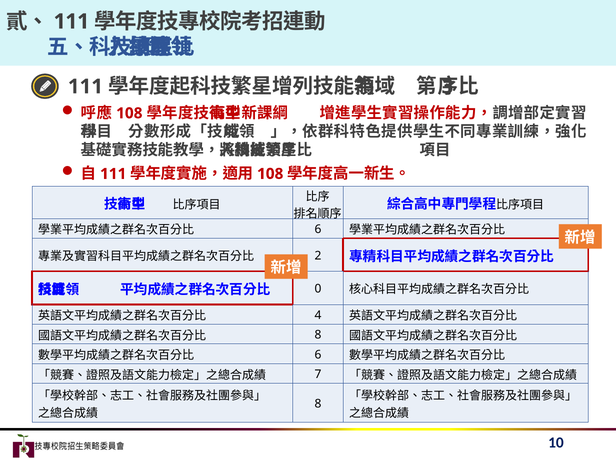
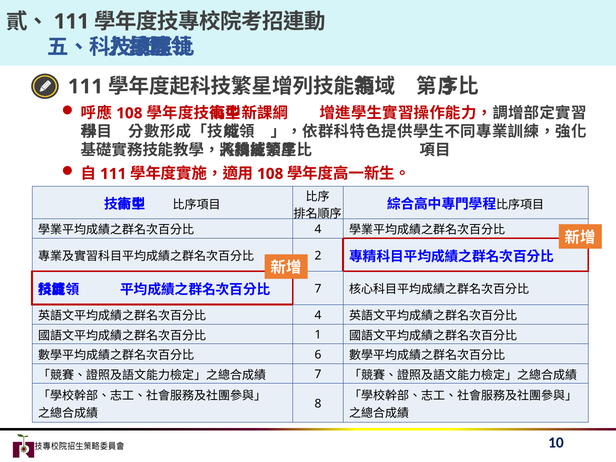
6 at (318, 229): 6 -> 4
0 at (318, 289): 0 -> 7
8 at (318, 335): 8 -> 1
